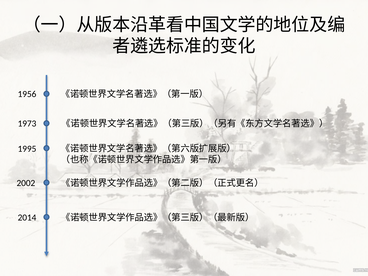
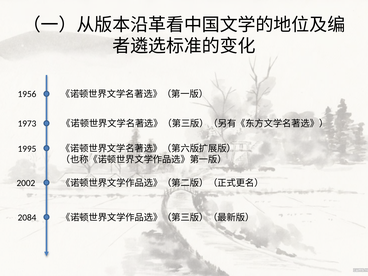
2014: 2014 -> 2084
